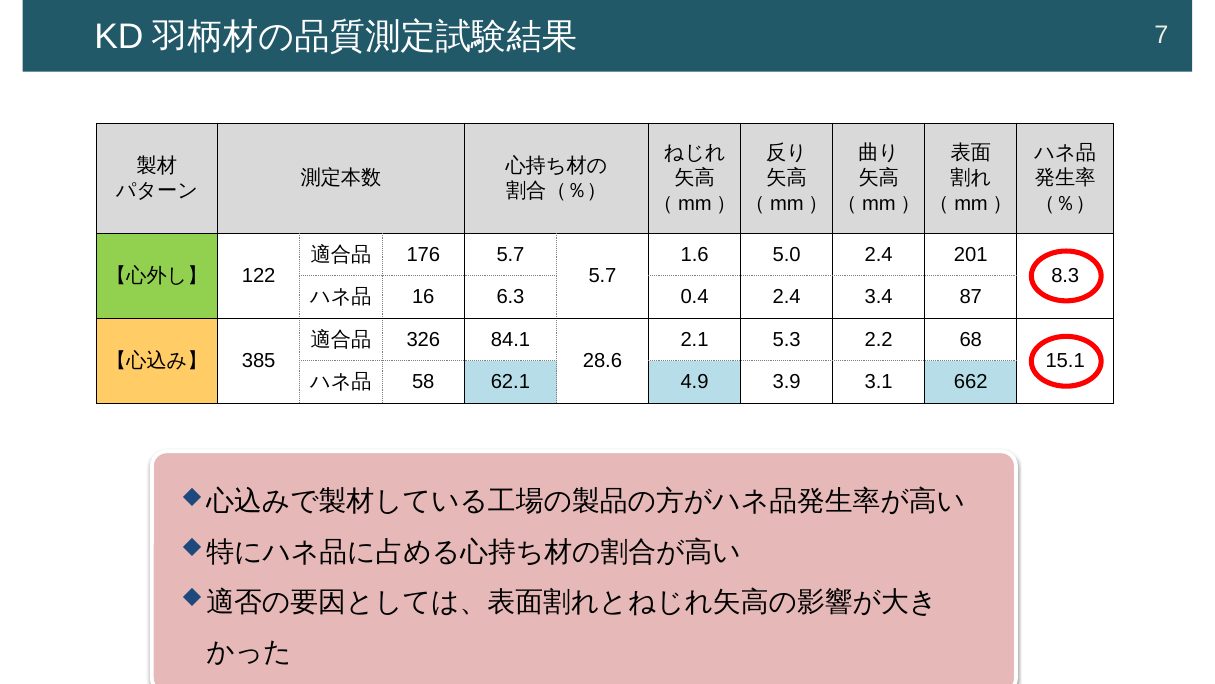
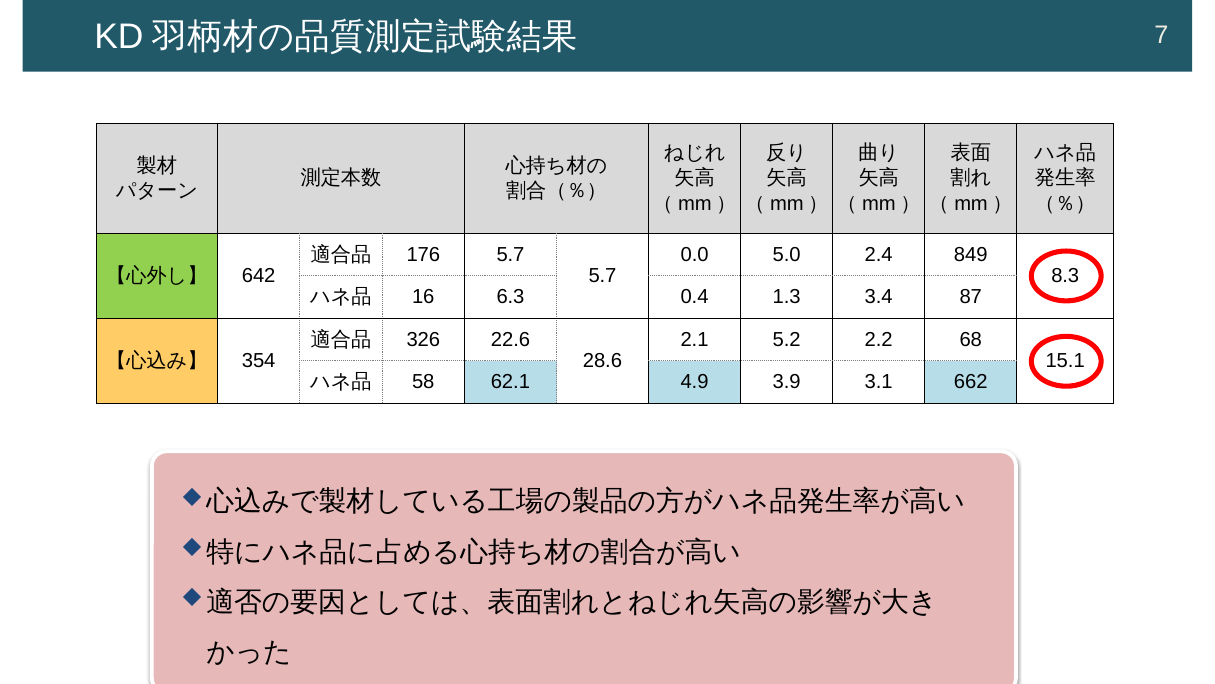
1.6: 1.6 -> 0.0
201: 201 -> 849
122: 122 -> 642
0.4 2.4: 2.4 -> 1.3
5.3: 5.3 -> 5.2
84.1: 84.1 -> 22.6
385: 385 -> 354
